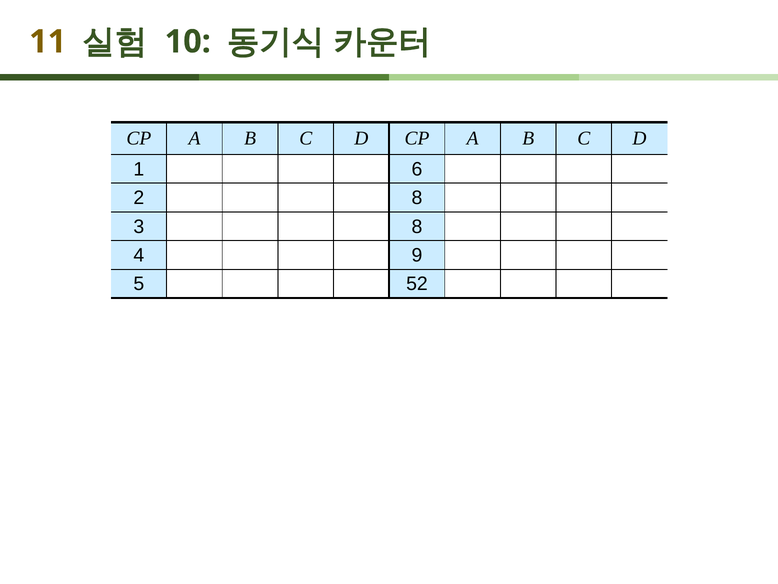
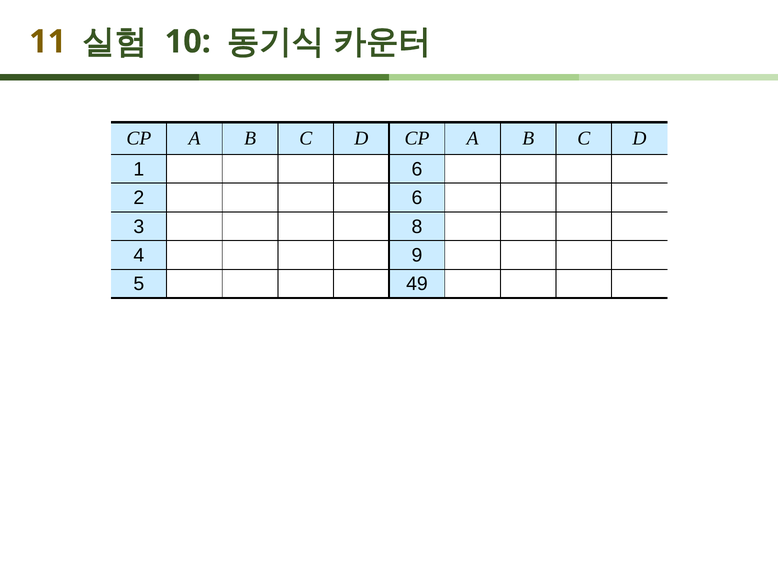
2 8: 8 -> 6
52: 52 -> 49
